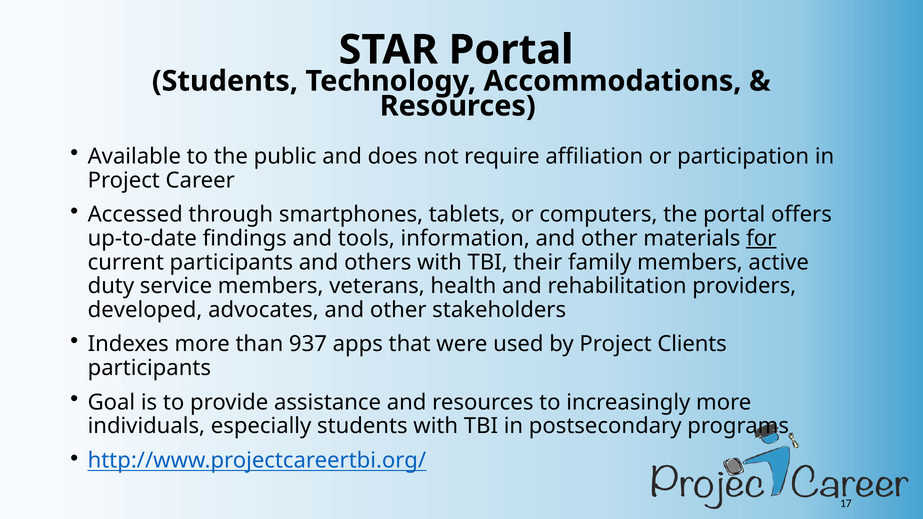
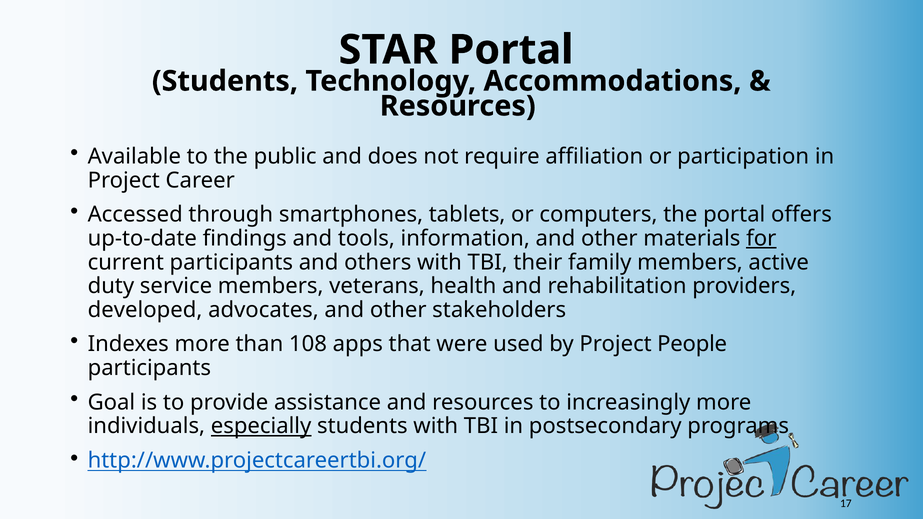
937: 937 -> 108
Clients: Clients -> People
especially underline: none -> present
